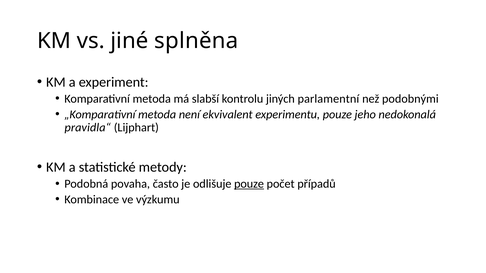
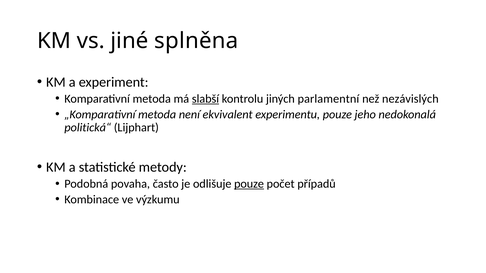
slabší underline: none -> present
podobnými: podobnými -> nezávislých
pravidla“: pravidla“ -> politická“
